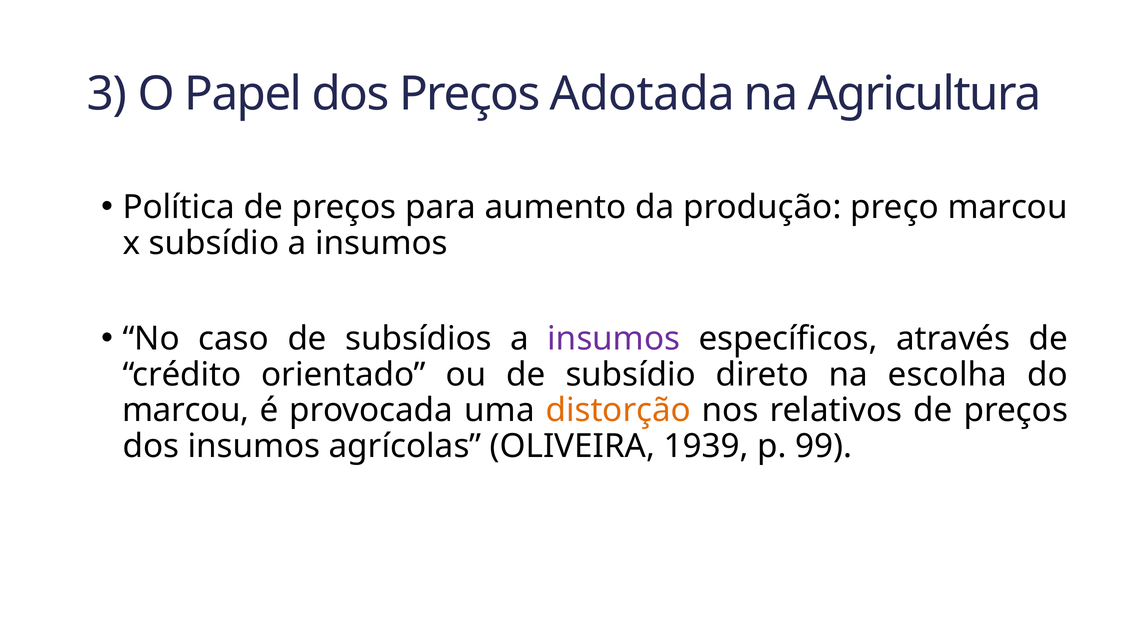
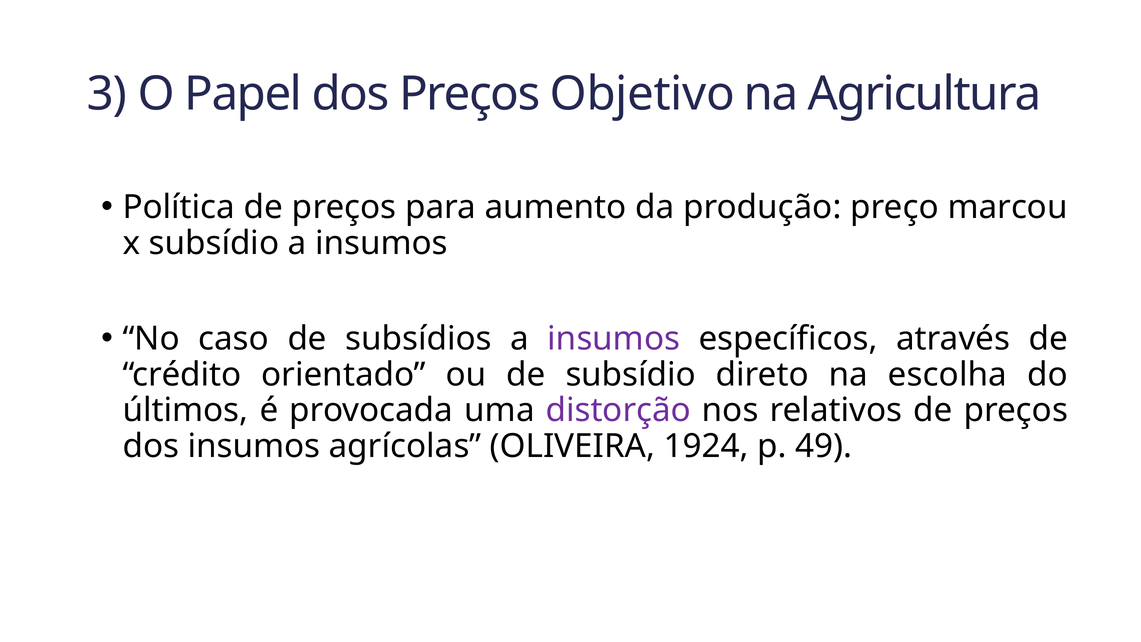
Adotada: Adotada -> Objetivo
marcou at (186, 410): marcou -> últimos
distorção colour: orange -> purple
1939: 1939 -> 1924
99: 99 -> 49
